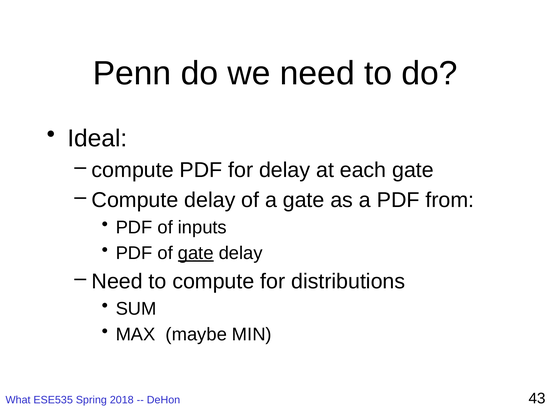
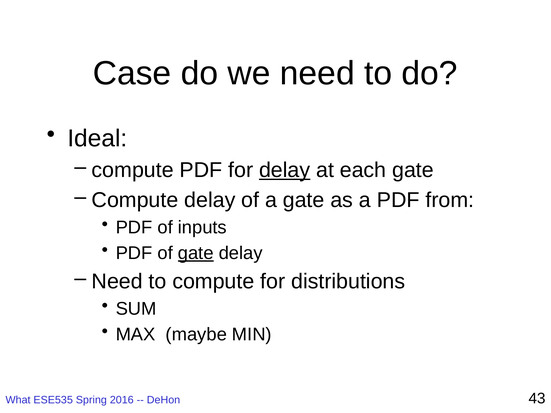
Penn: Penn -> Case
delay at (285, 170) underline: none -> present
2018: 2018 -> 2016
